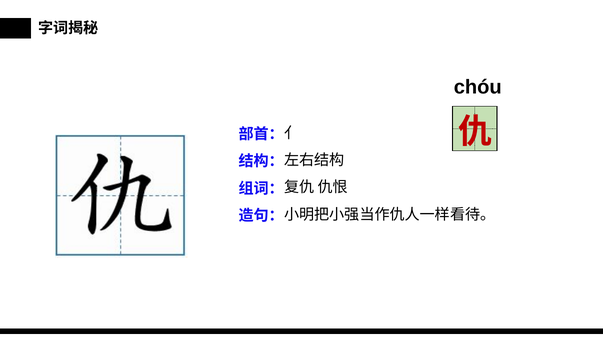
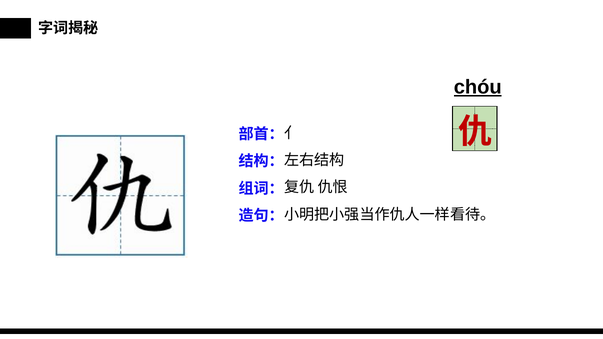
chóu underline: none -> present
